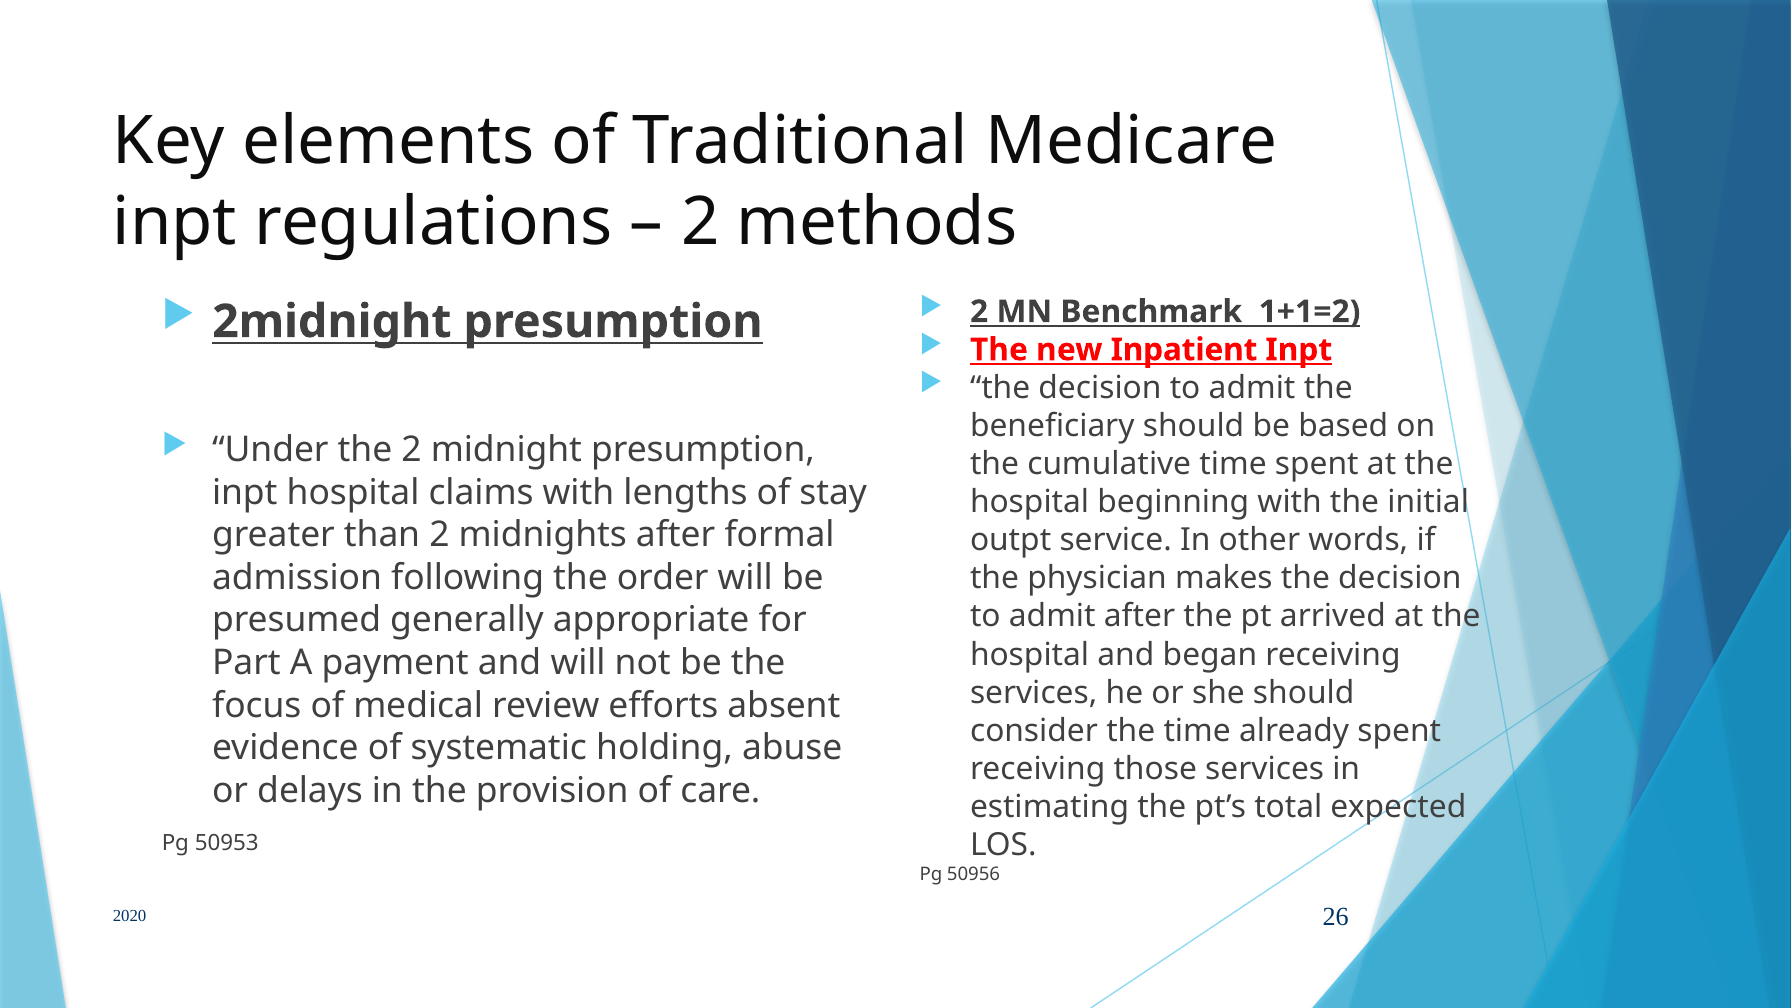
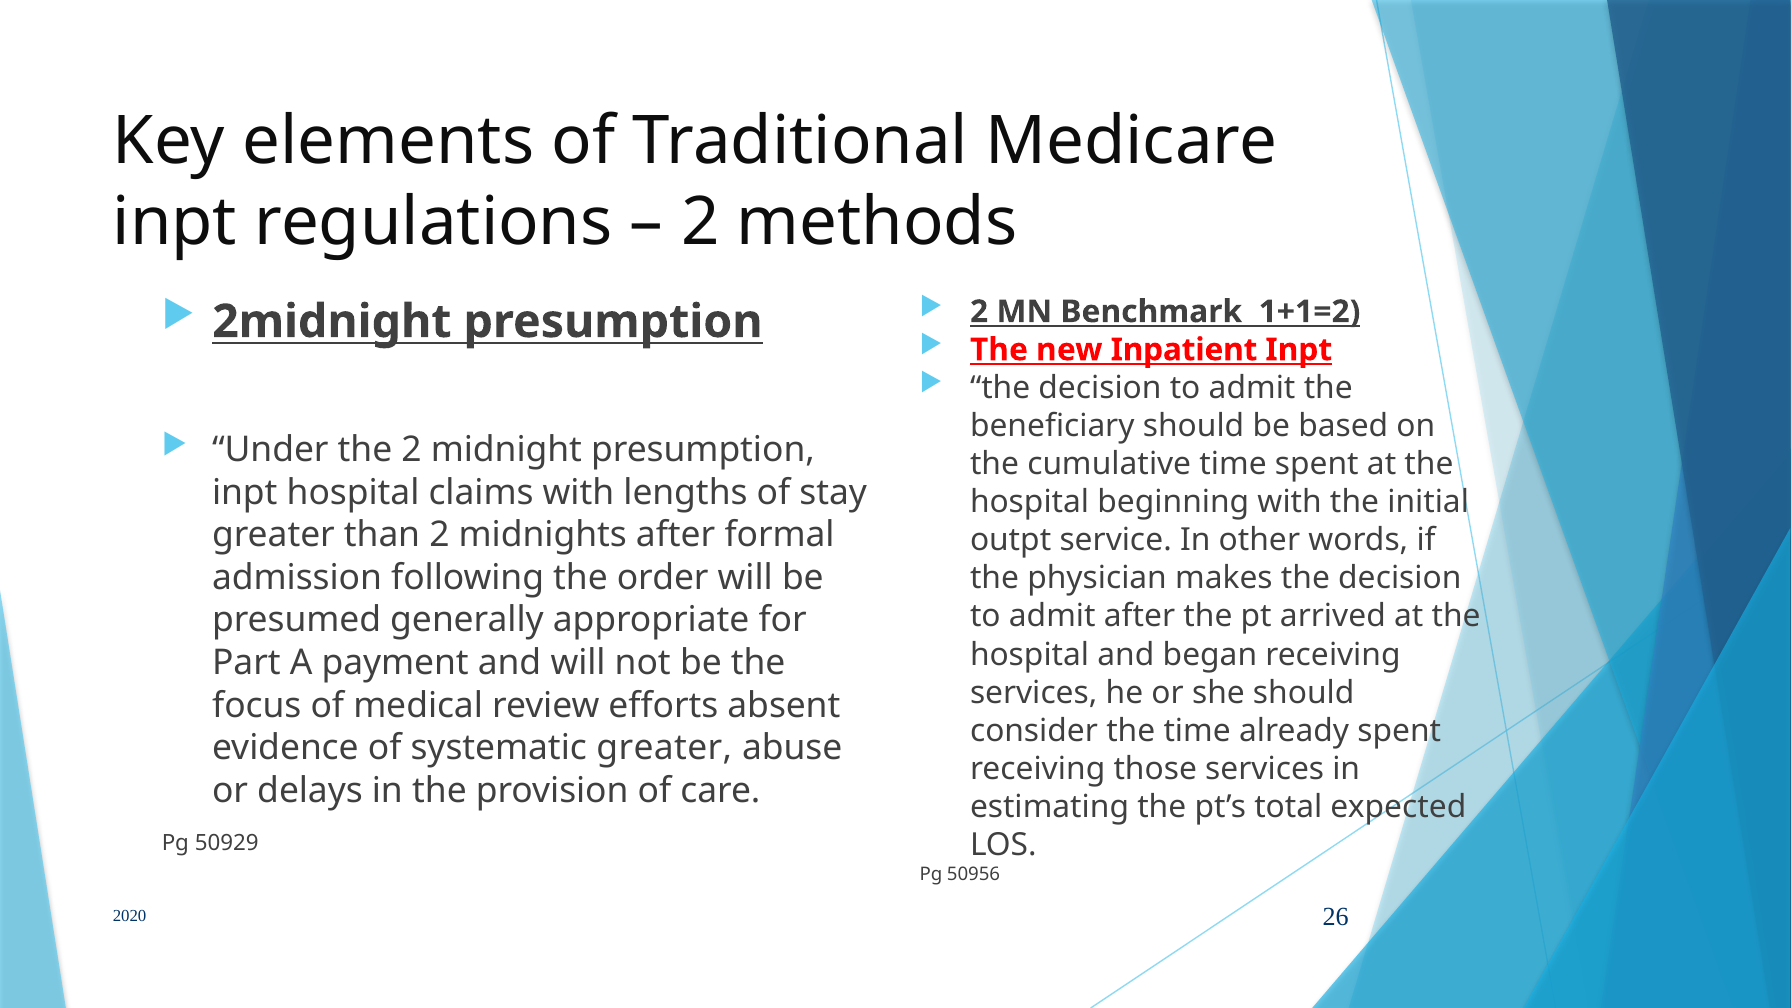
systematic holding: holding -> greater
50953: 50953 -> 50929
